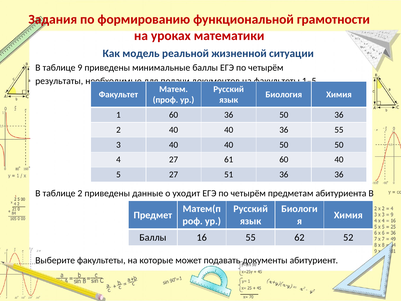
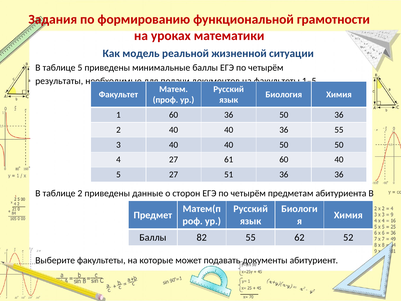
таблице 9: 9 -> 5
уходит: уходит -> сторон
16: 16 -> 82
